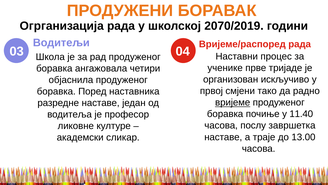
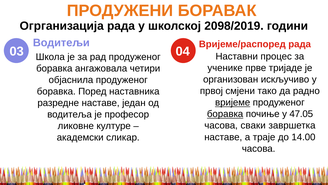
2070/2019: 2070/2019 -> 2098/2019
боравка at (225, 114) underline: none -> present
11.40: 11.40 -> 47.05
послу: послу -> сваки
13.00: 13.00 -> 14.00
